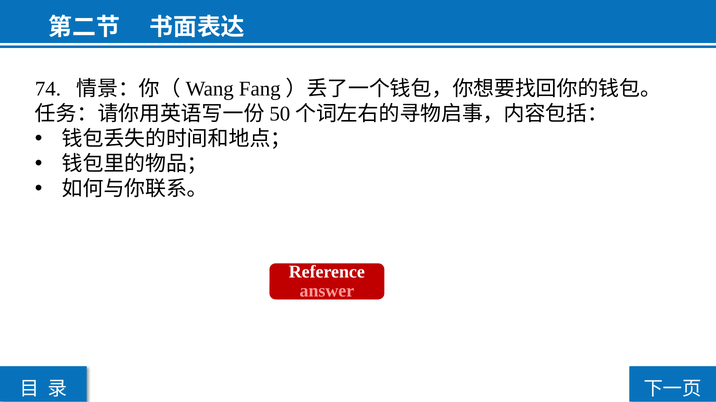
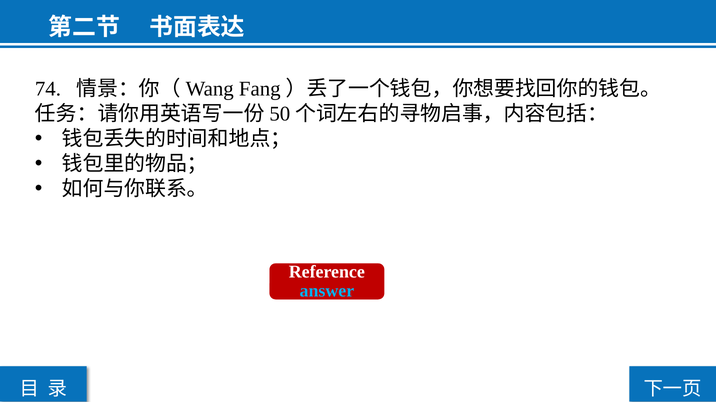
answer colour: pink -> light blue
